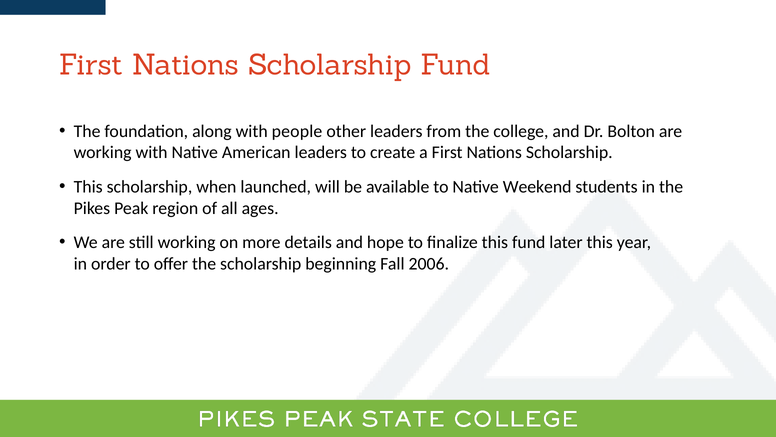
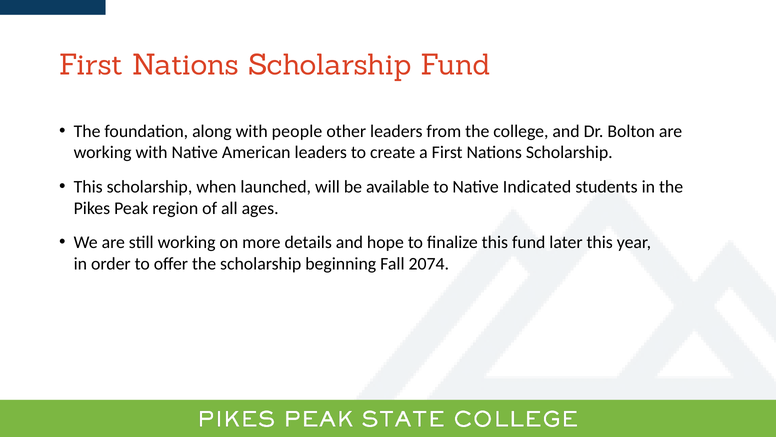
Weekend: Weekend -> Indicated
2006: 2006 -> 2074
